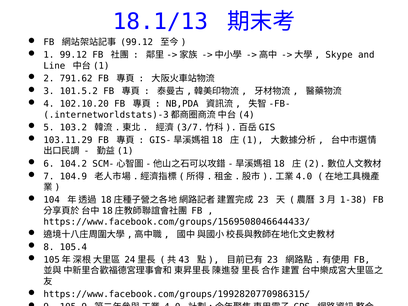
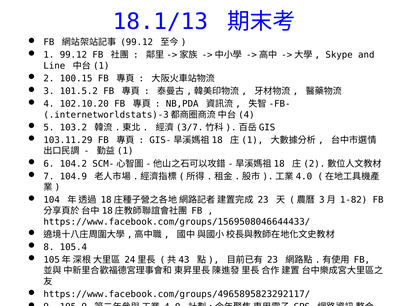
791.62: 791.62 -> 100.15
1-38: 1-38 -> 1-82
https://www.facebook.com/groups/1992820770986315/: https://www.facebook.com/groups/1992820770986315/ -> https://www.facebook.com/groups/4965895823292117/
